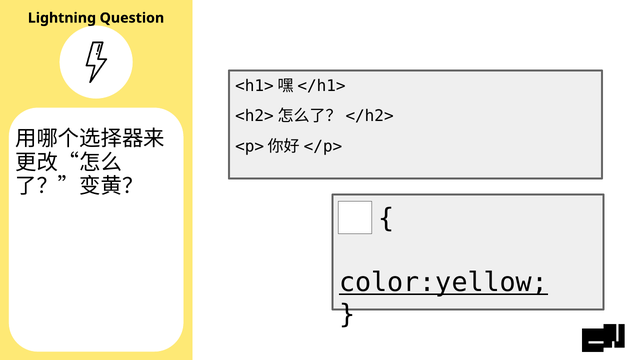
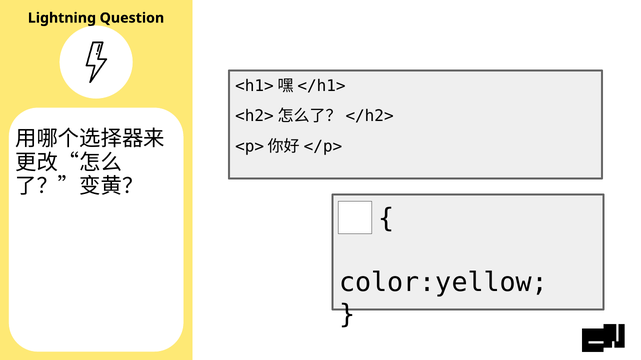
color:yellow underline: present -> none
